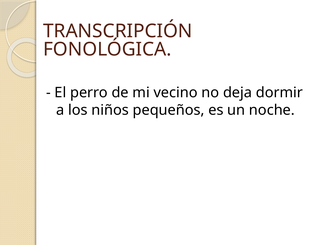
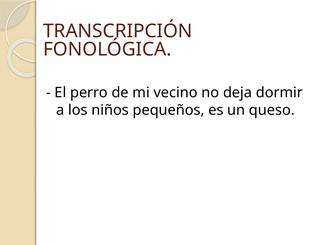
noche: noche -> queso
